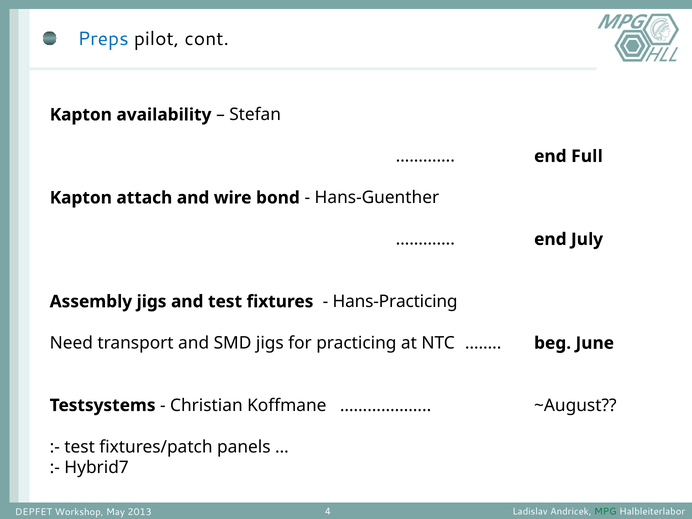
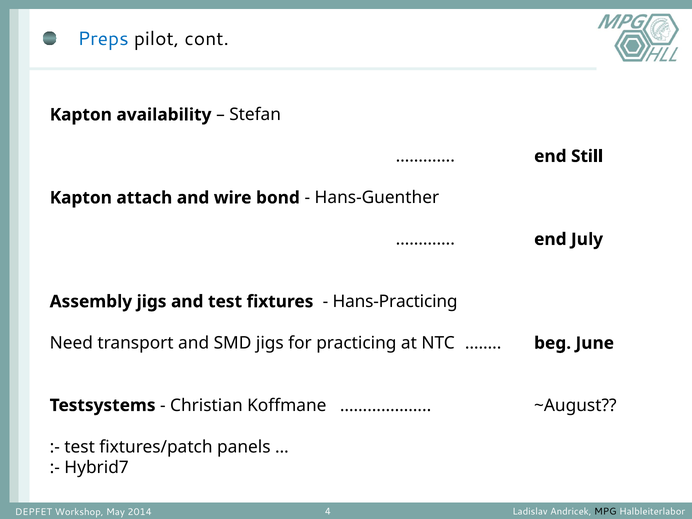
Full: Full -> Still
2013: 2013 -> 2014
MPG colour: green -> black
